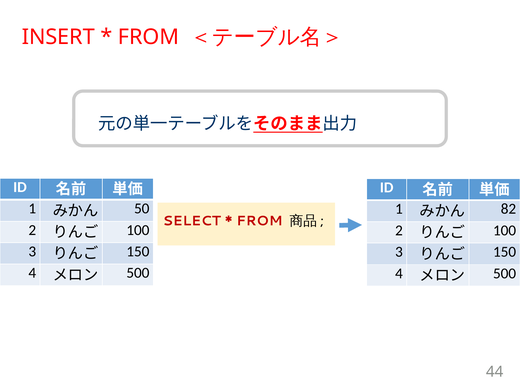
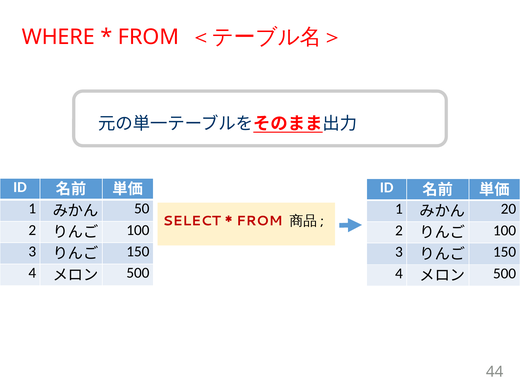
INSERT: INSERT -> WHERE
82: 82 -> 20
